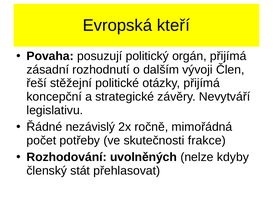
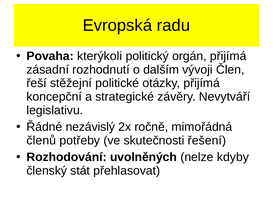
kteří: kteří -> radu
posuzují: posuzují -> kterýkoli
počet: počet -> členů
frakce: frakce -> řešení
